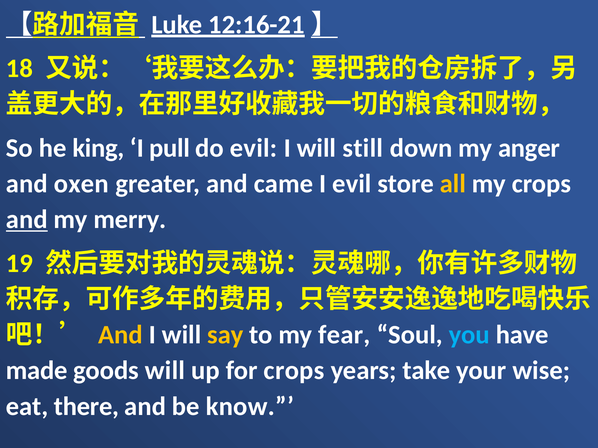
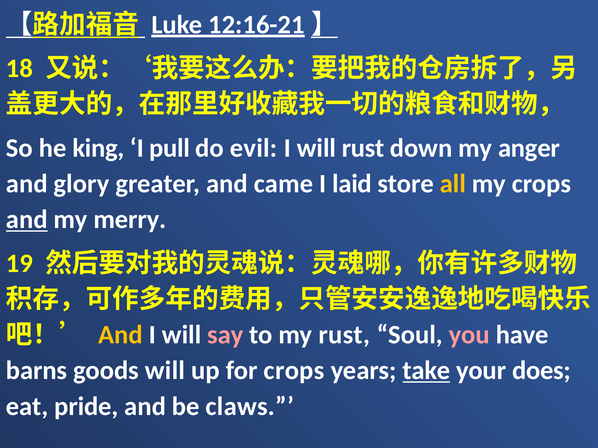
will still: still -> rust
oxen: oxen -> glory
I evil: evil -> laid
say colour: yellow -> pink
my fear: fear -> rust
you colour: light blue -> pink
made: made -> barns
take underline: none -> present
wise: wise -> does
there: there -> pride
know: know -> claws
